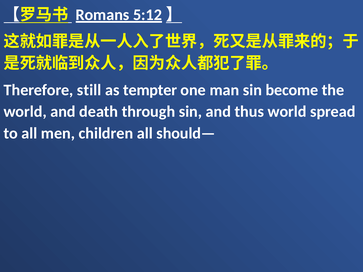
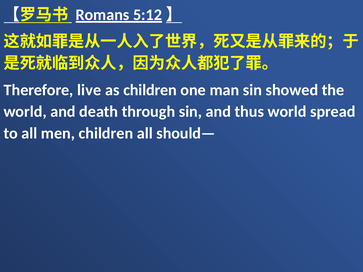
still: still -> live
as tempter: tempter -> children
become: become -> showed
